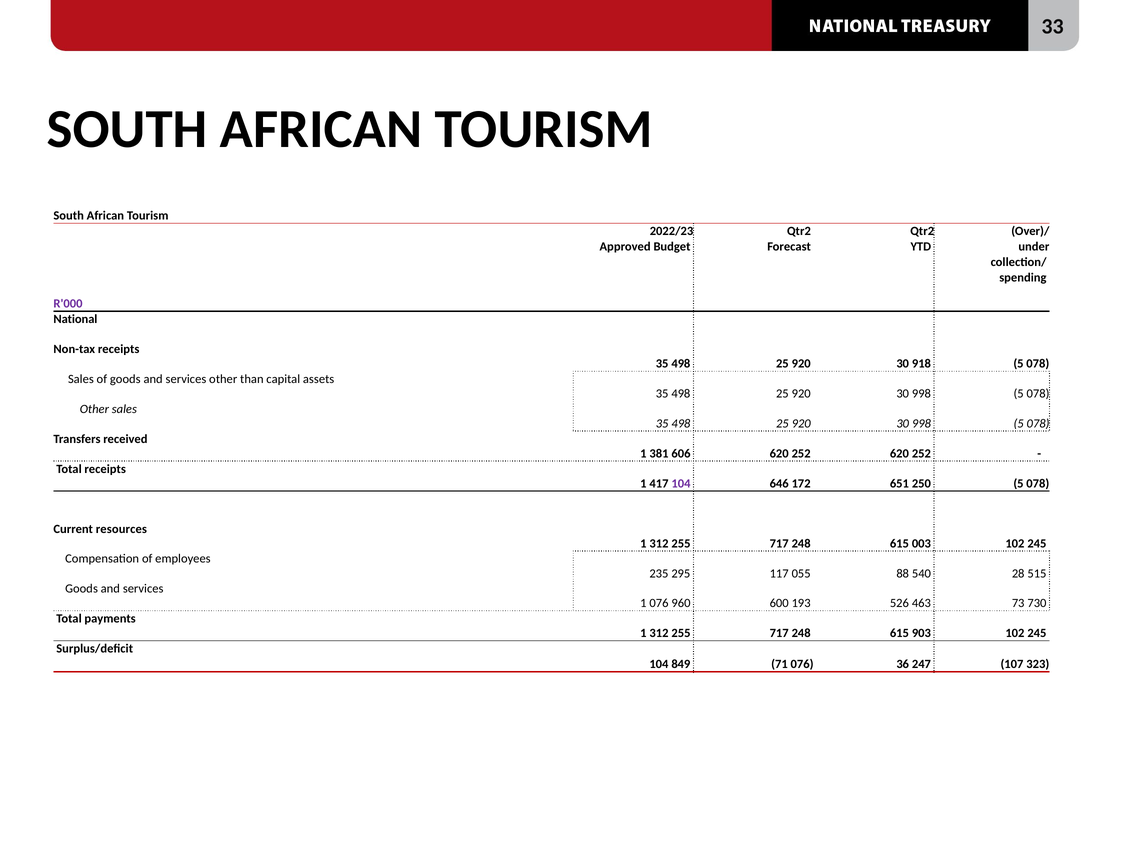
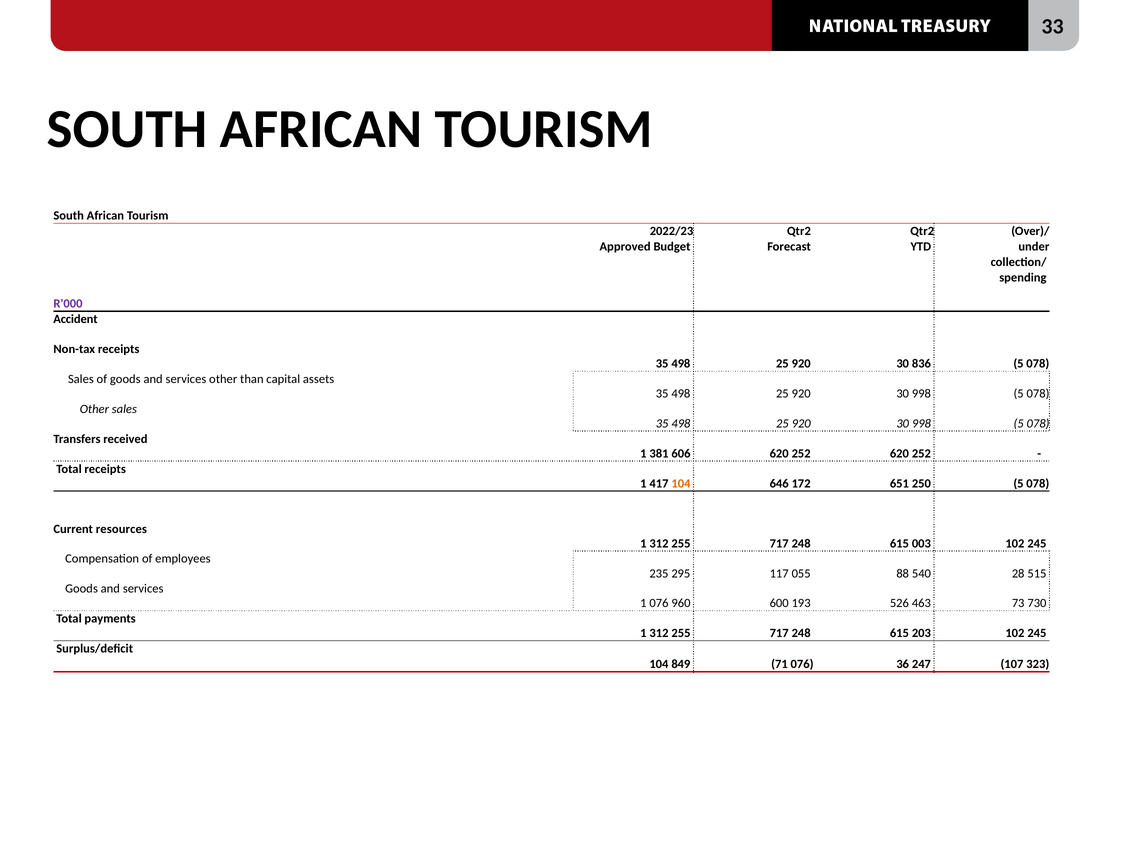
National: National -> Accident
918: 918 -> 836
104 at (681, 483) colour: purple -> orange
903: 903 -> 203
